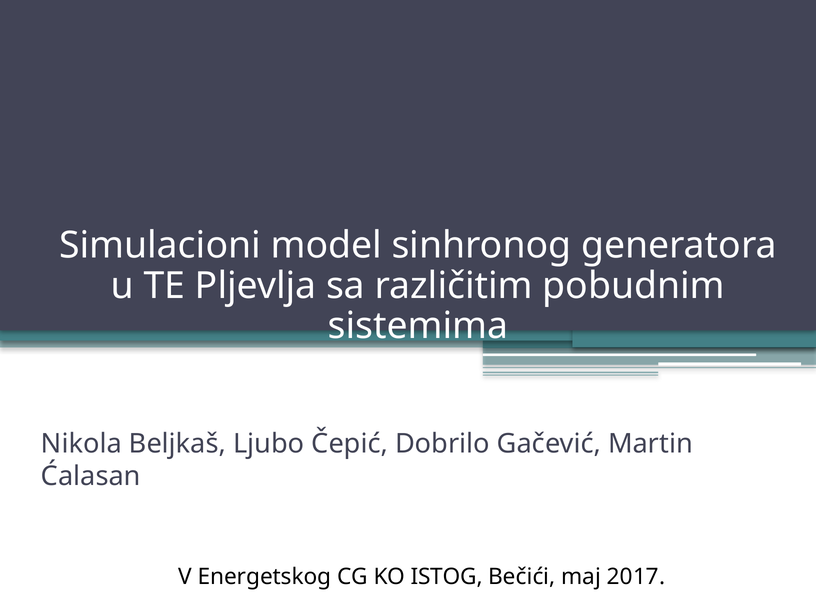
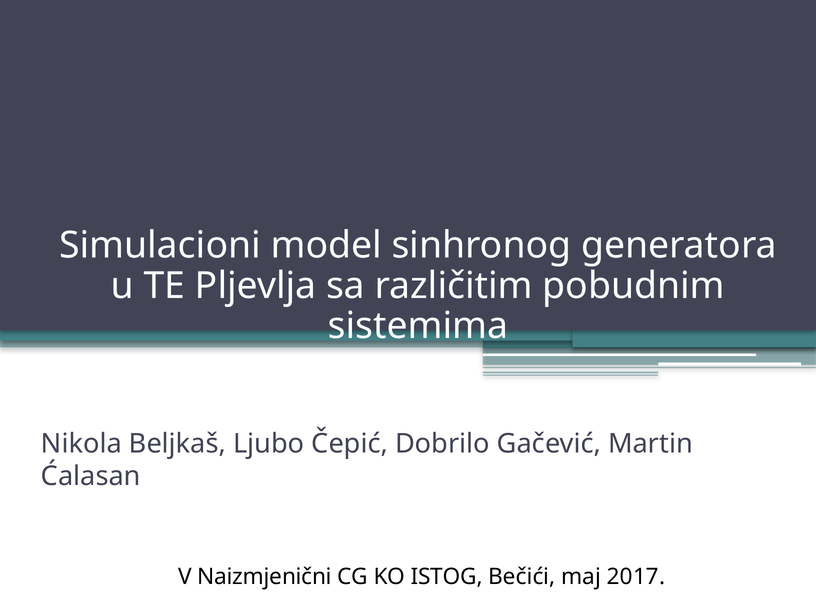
Energetskog: Energetskog -> Naizmjenični
